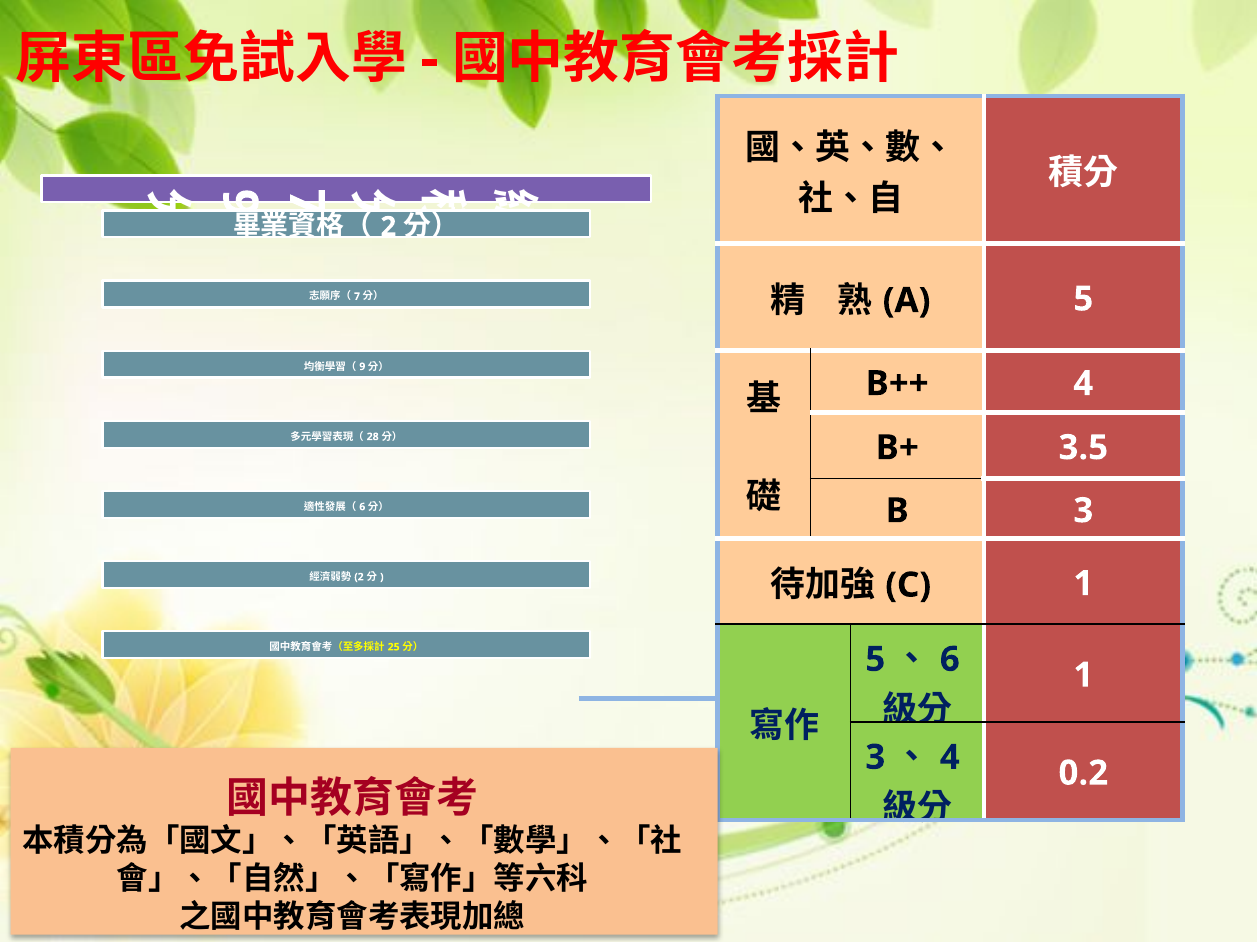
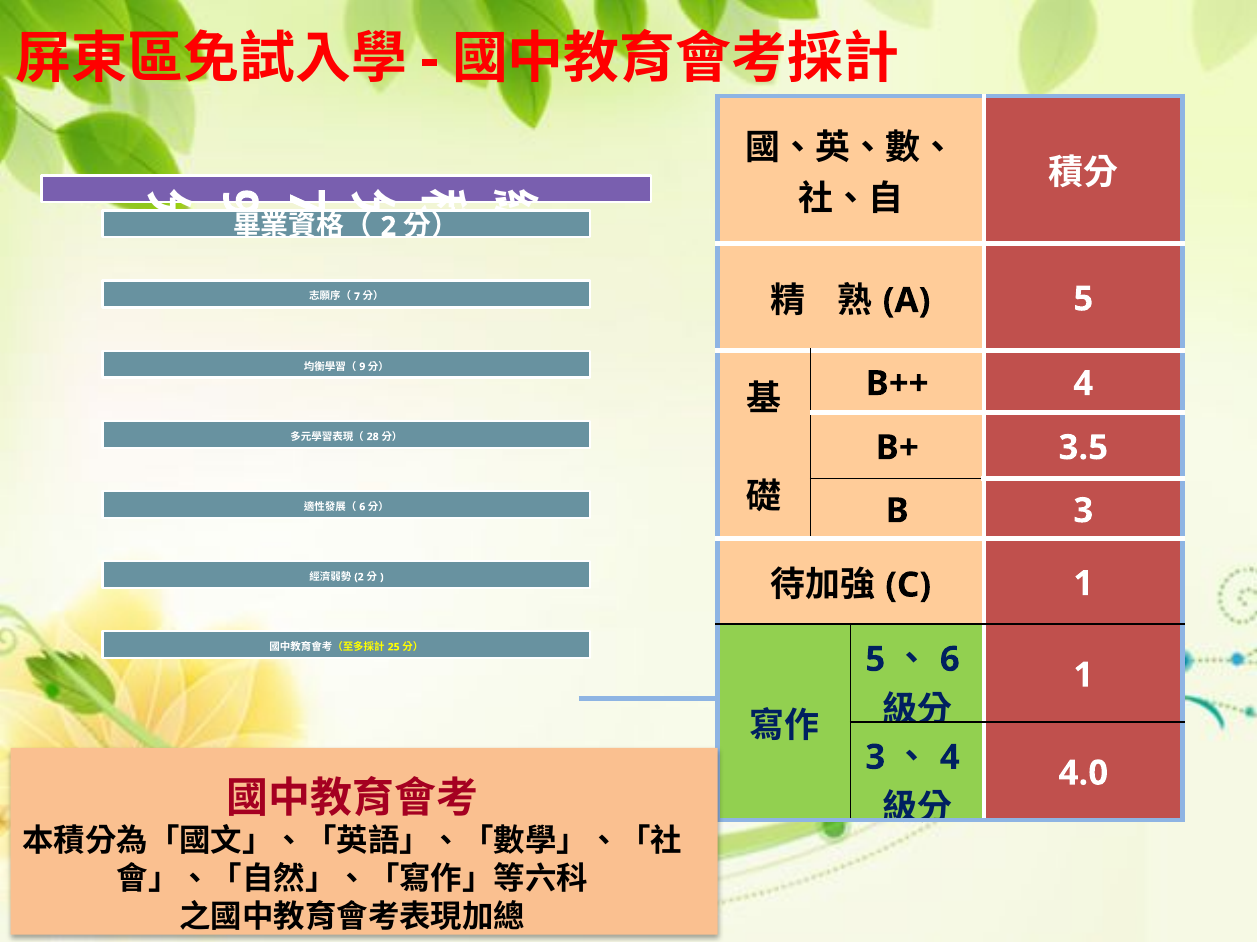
0.2: 0.2 -> 4.0
